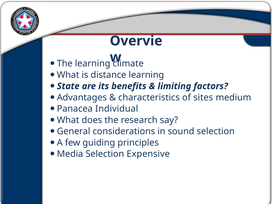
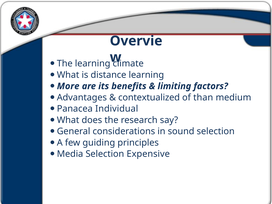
State: State -> More
characteristics: characteristics -> contextualized
sites: sites -> than
